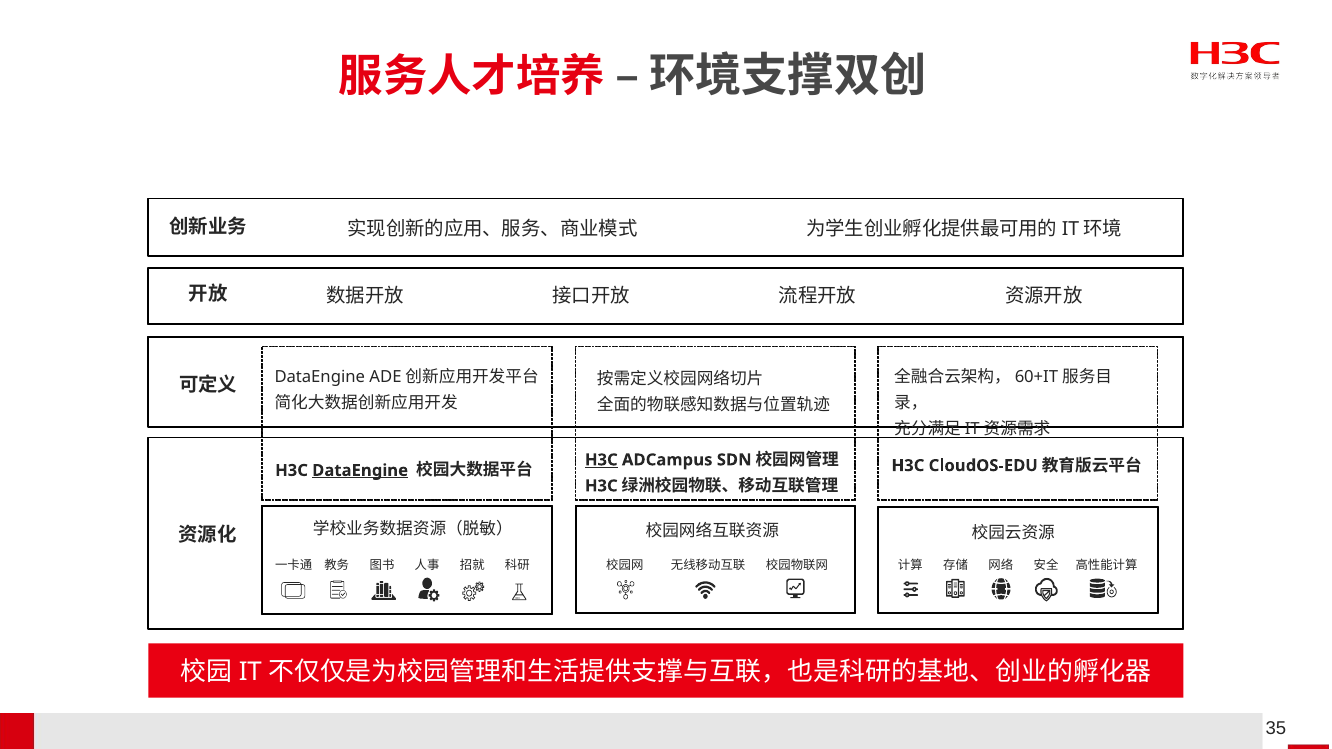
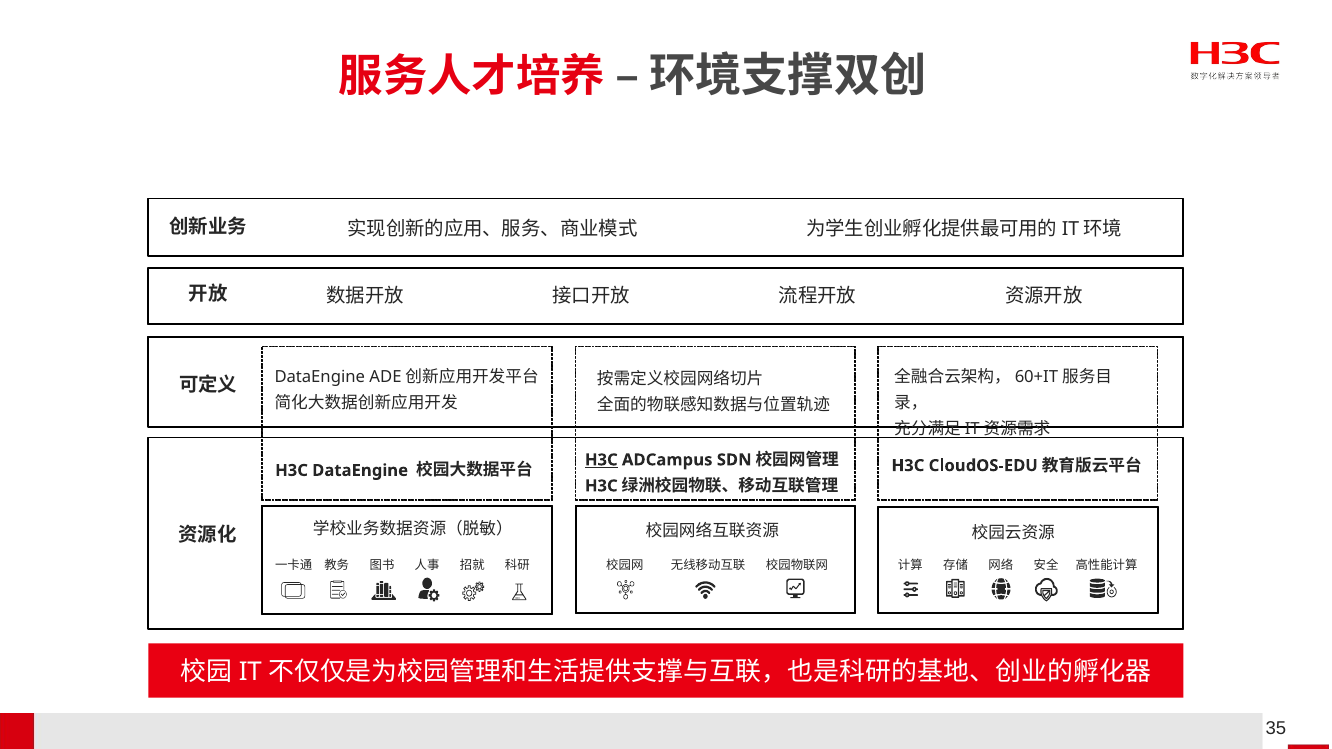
DataEngine at (360, 471) underline: present -> none
